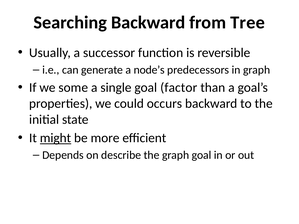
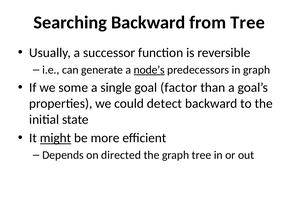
node’s underline: none -> present
occurs: occurs -> detect
describe: describe -> directed
graph goal: goal -> tree
